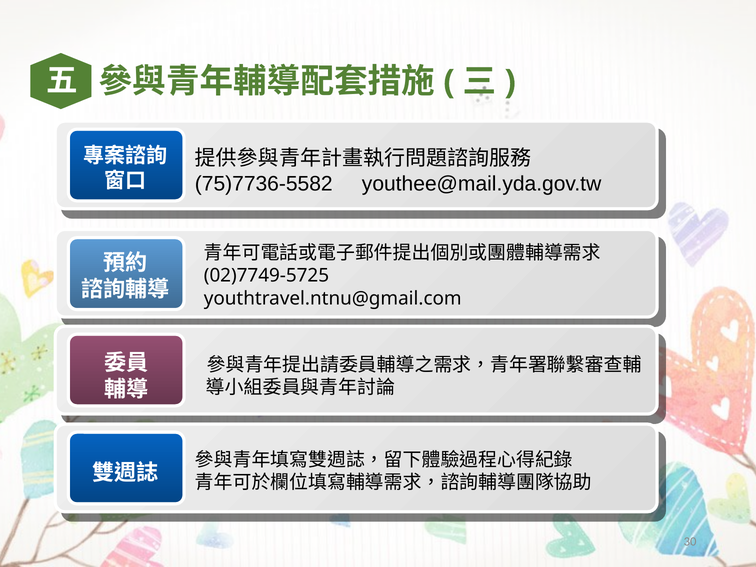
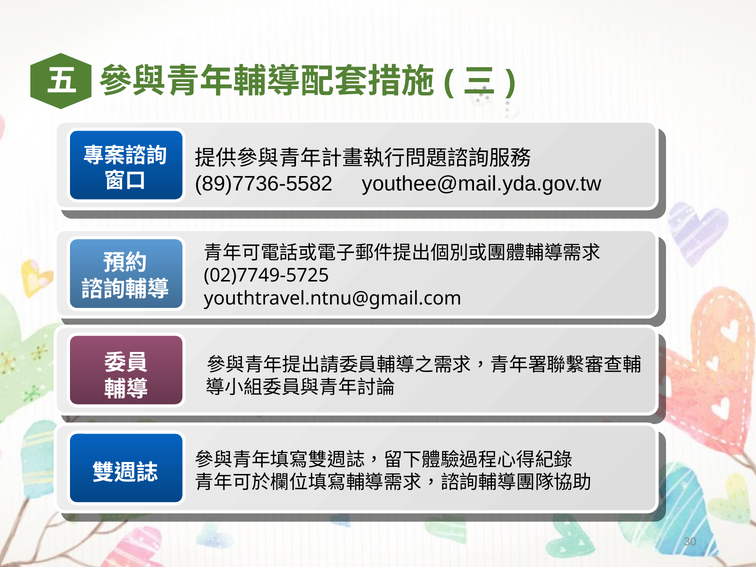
75)7736-5582: 75)7736-5582 -> 89)7736-5582
